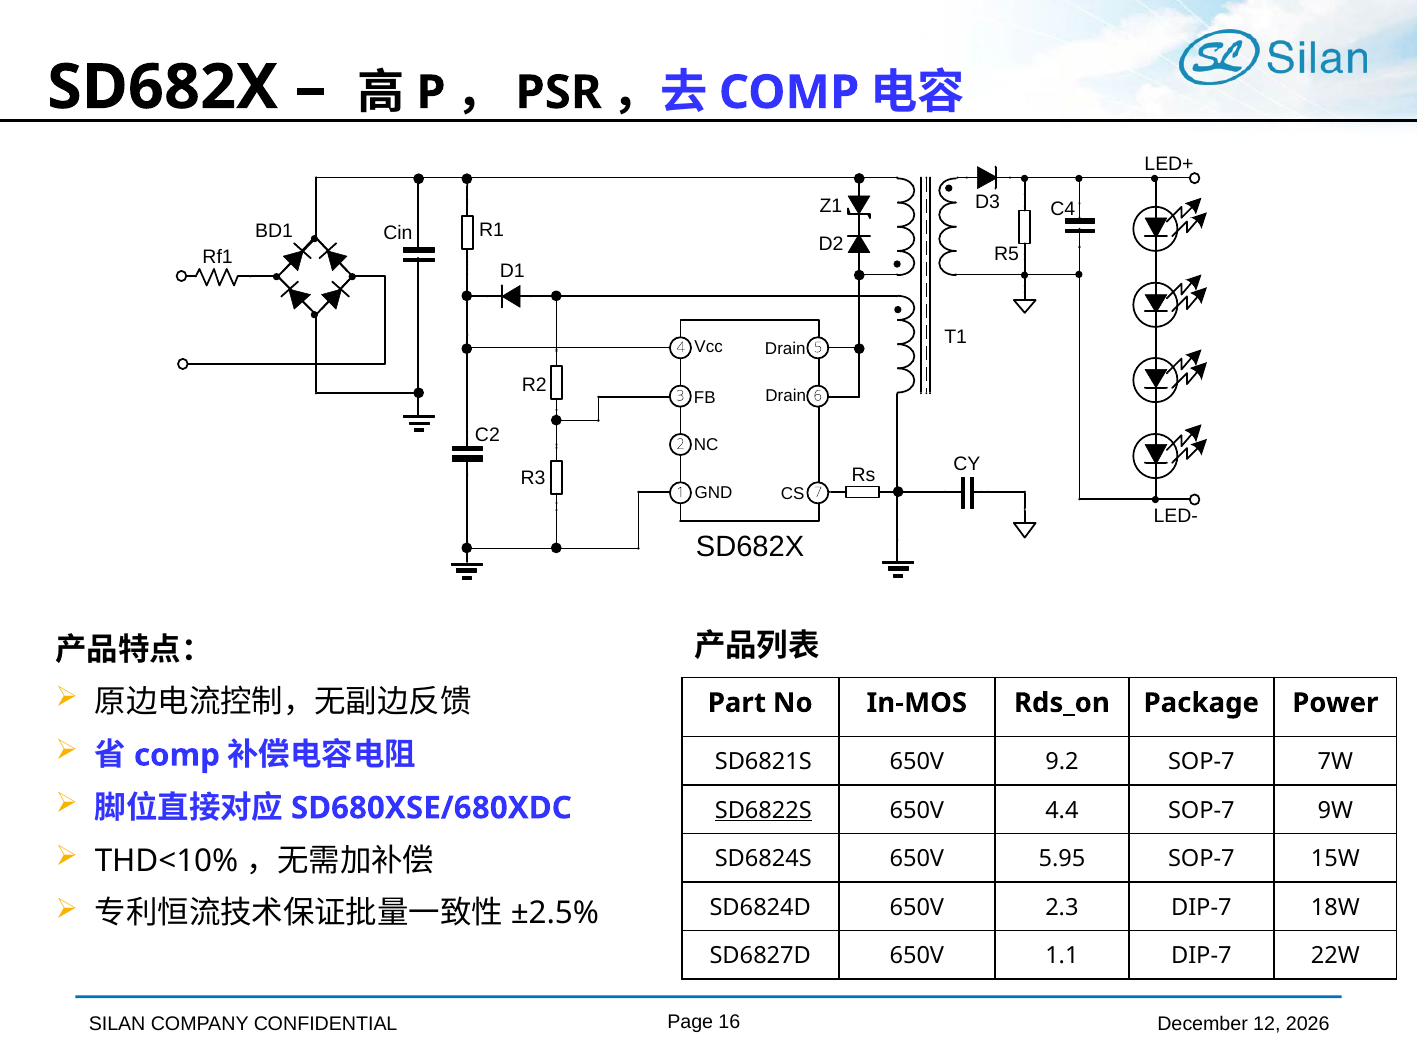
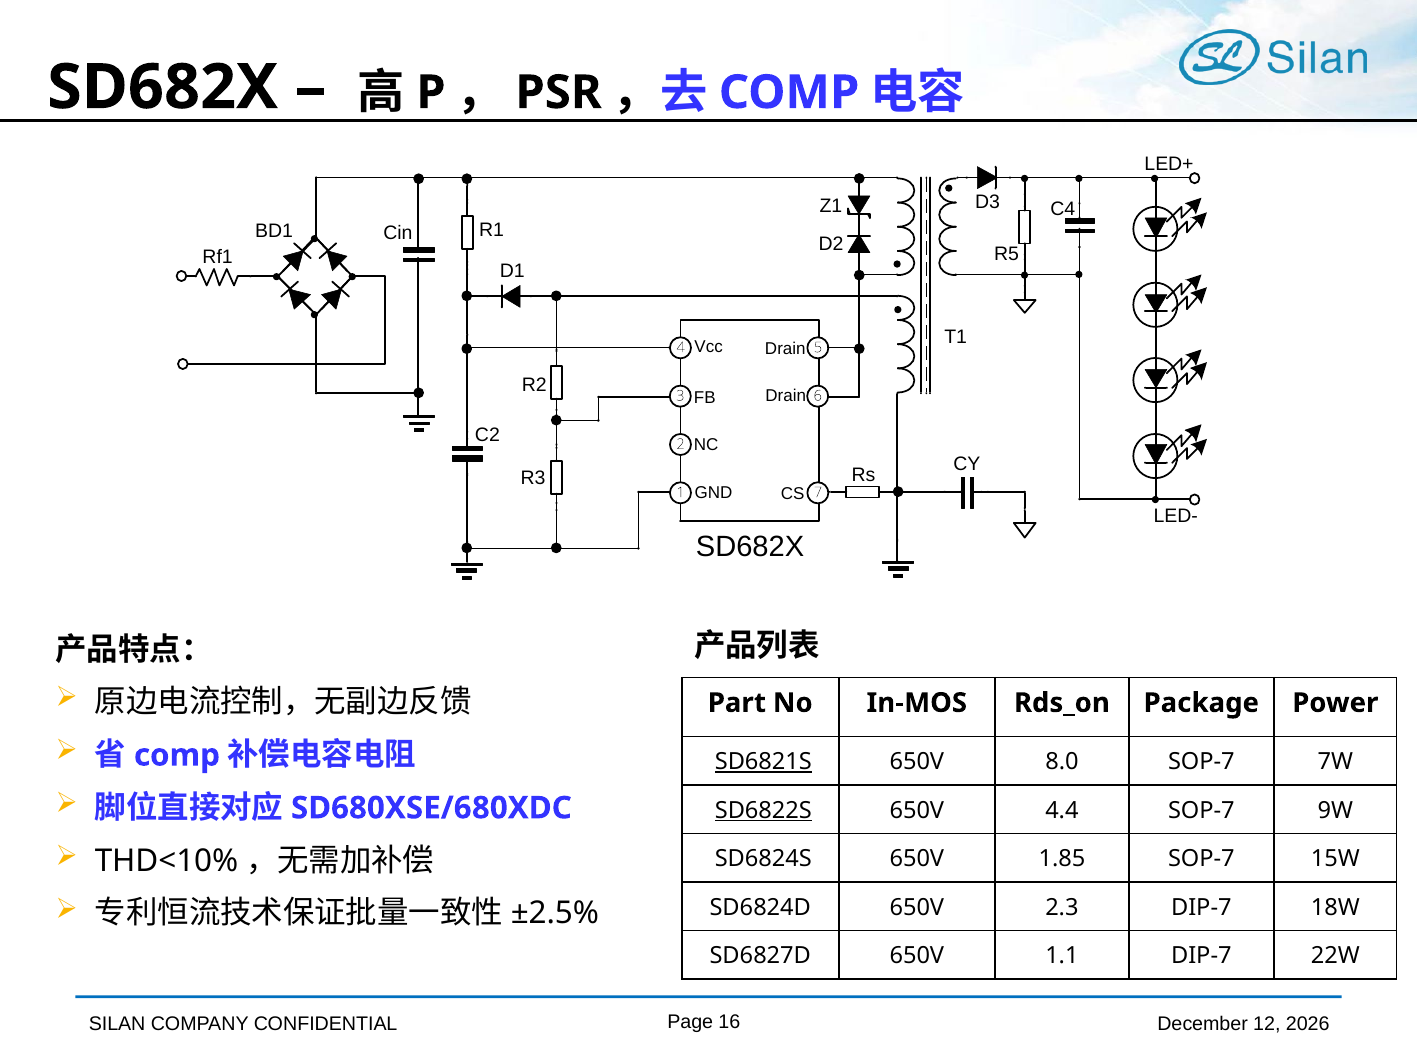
SD6821S underline: none -> present
9.2: 9.2 -> 8.0
5.95: 5.95 -> 1.85
